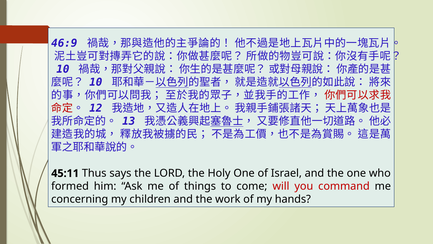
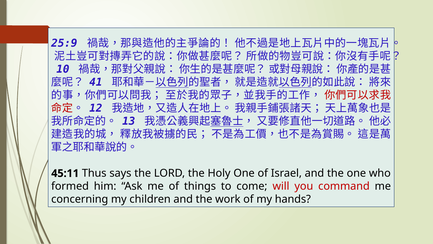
46:9: 46:9 -> 25:9
10 at (96, 82): 10 -> 41
